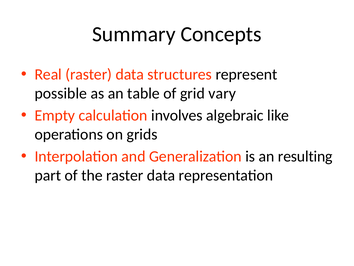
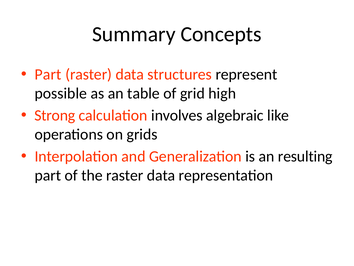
Real at (48, 74): Real -> Part
vary: vary -> high
Empty: Empty -> Strong
